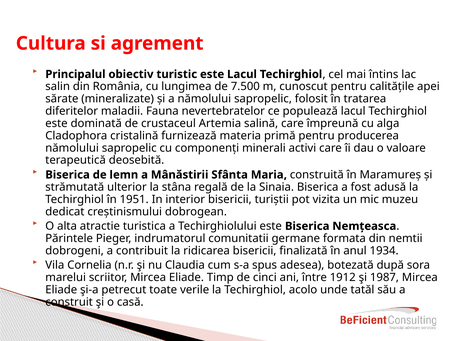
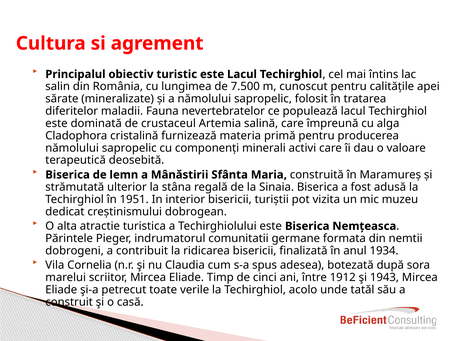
1987: 1987 -> 1943
